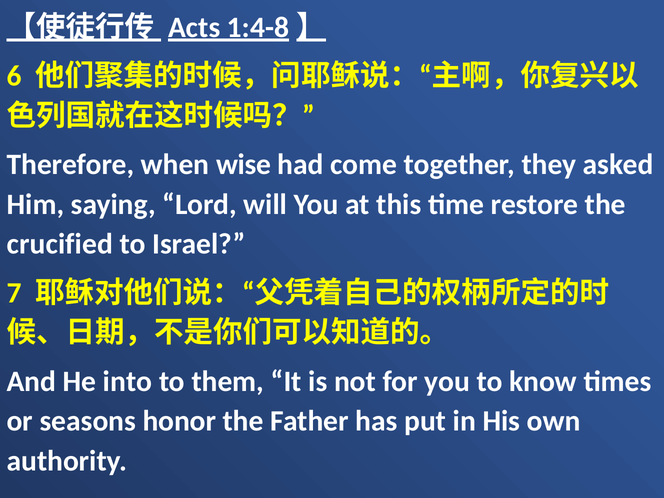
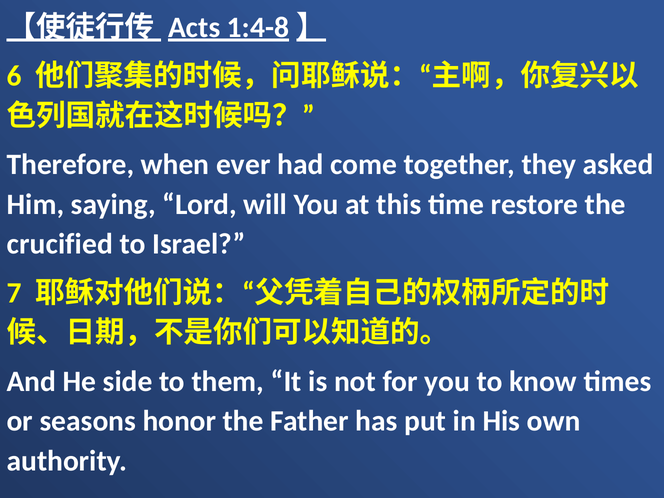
wise: wise -> ever
into: into -> side
